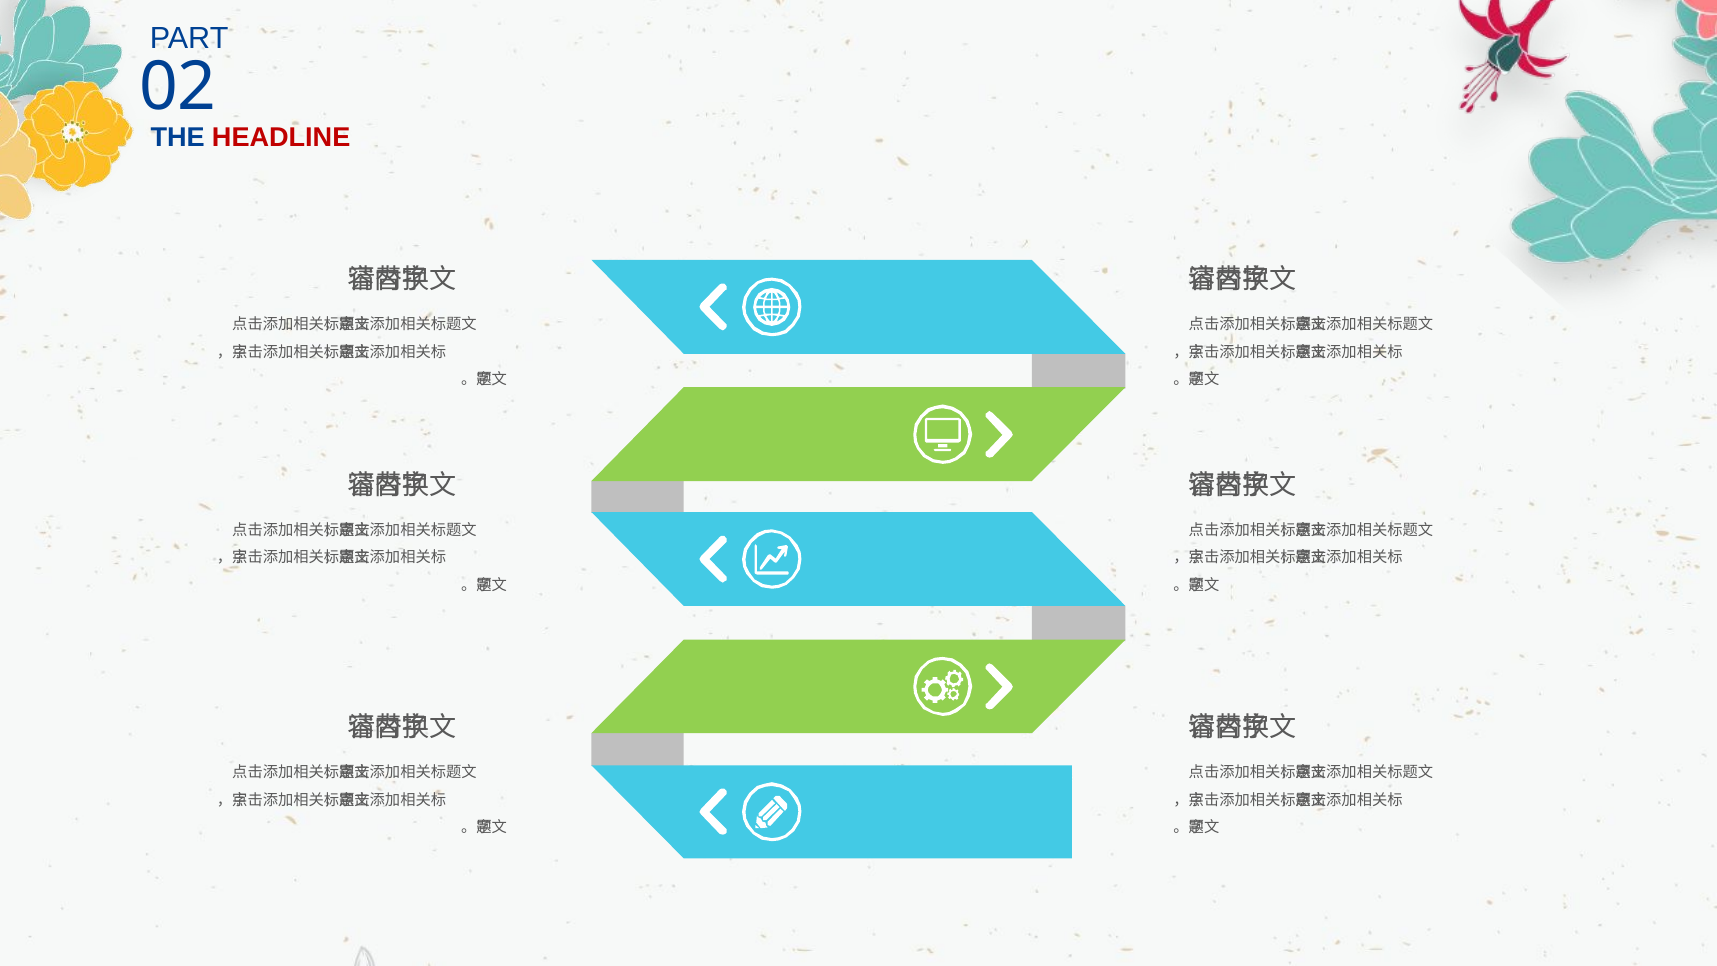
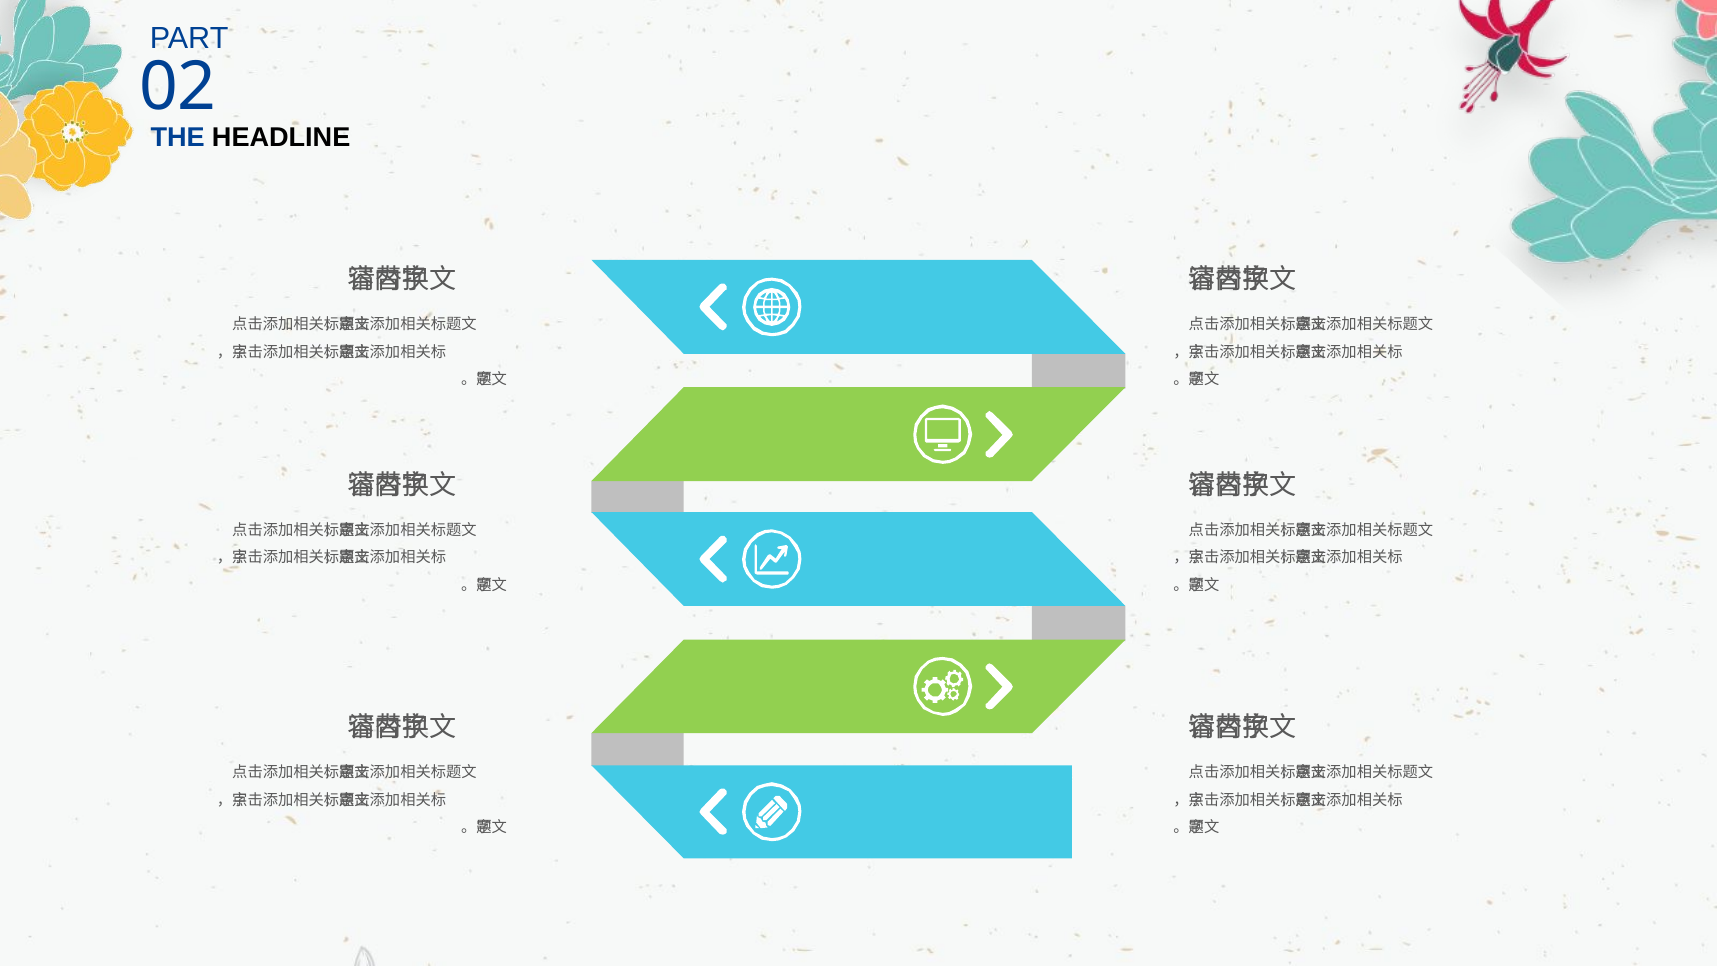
HEADLINE colour: red -> black
